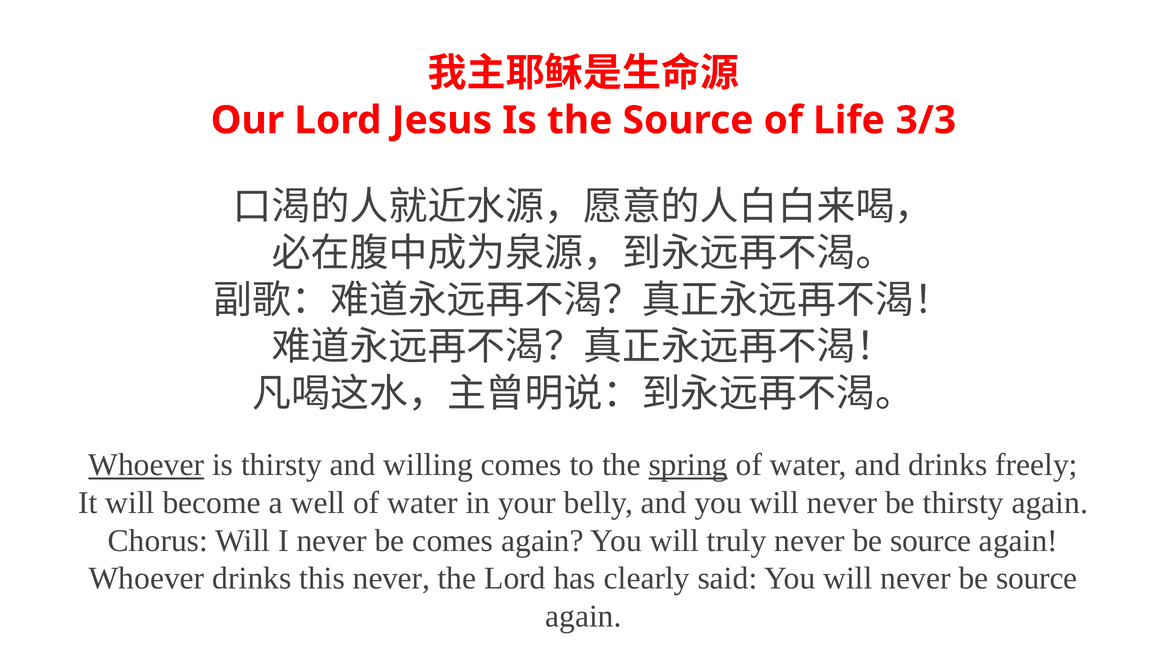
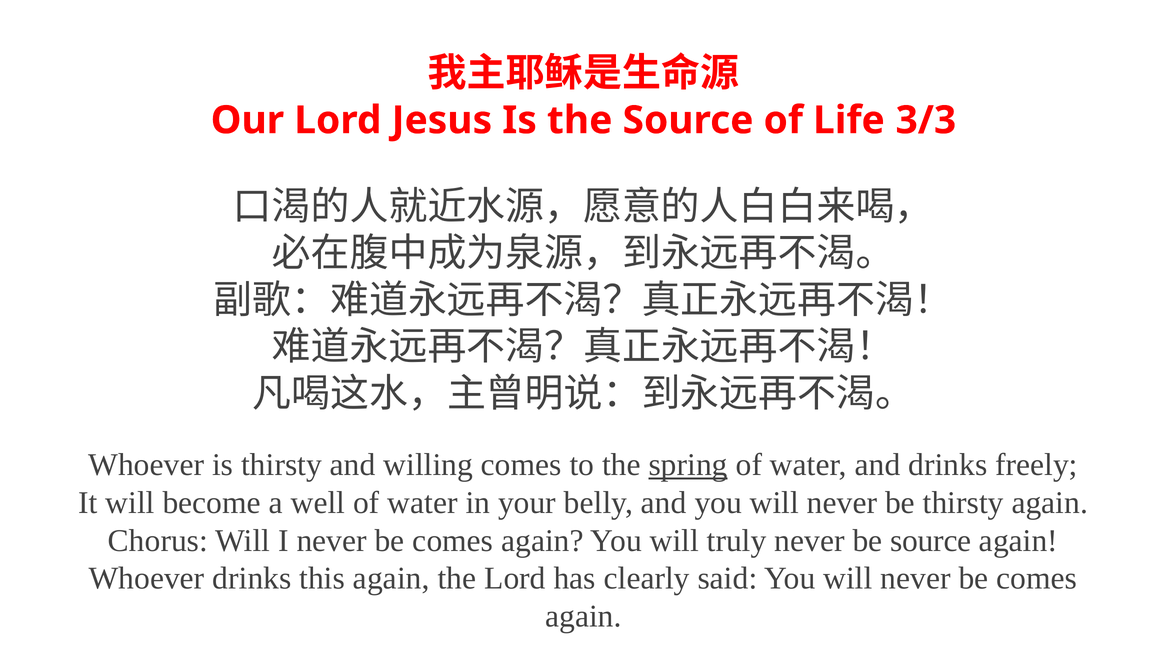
Whoever at (146, 464) underline: present -> none
this never: never -> again
will never be source: source -> comes
